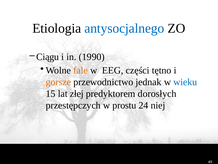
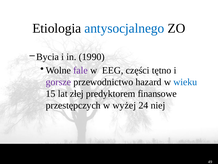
Ciągu: Ciągu -> Bycia
fale colour: orange -> purple
gorsze colour: orange -> purple
jednak: jednak -> hazard
dorosłych: dorosłych -> finansowe
prostu: prostu -> wyżej
